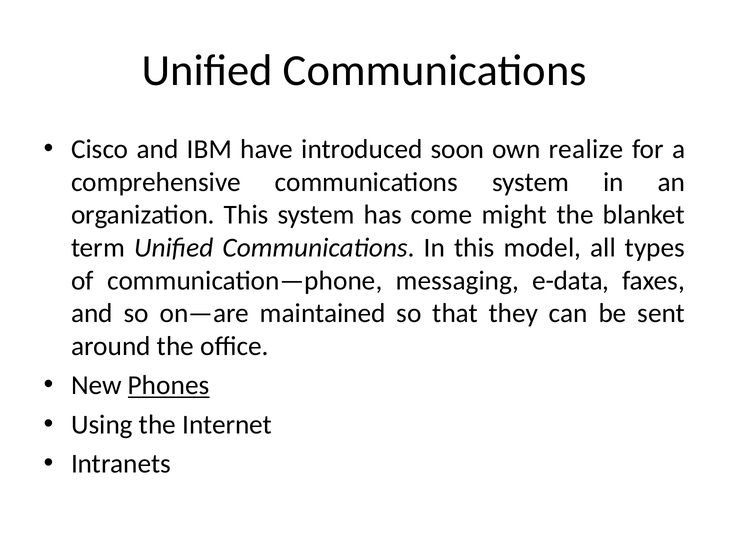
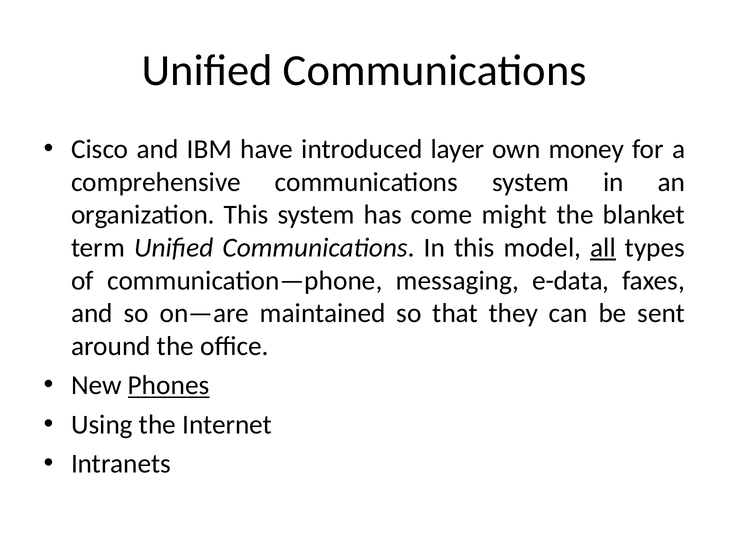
soon: soon -> layer
realize: realize -> money
all underline: none -> present
